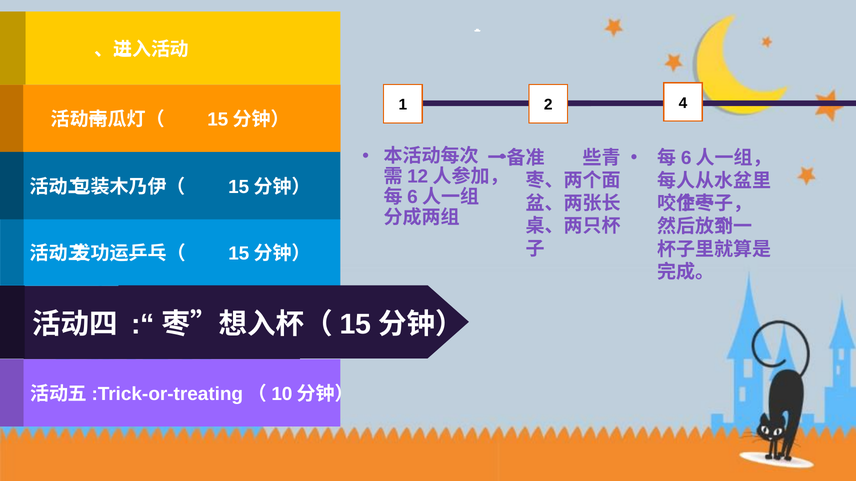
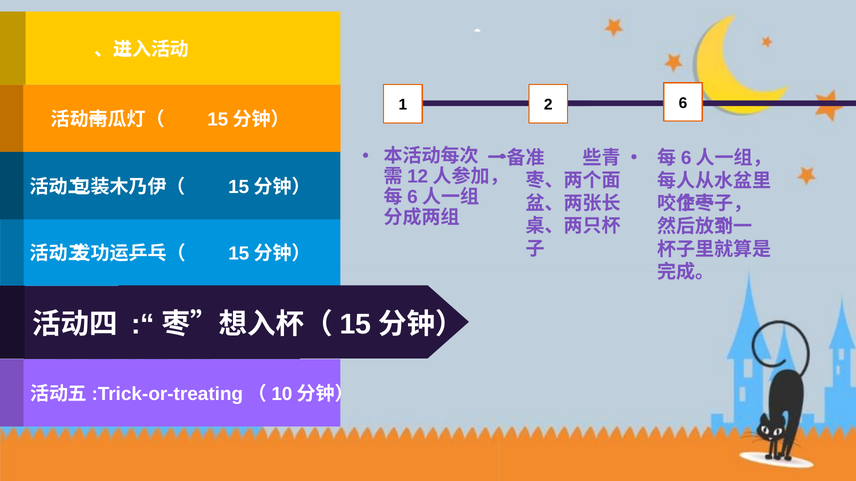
4: 4 -> 6
